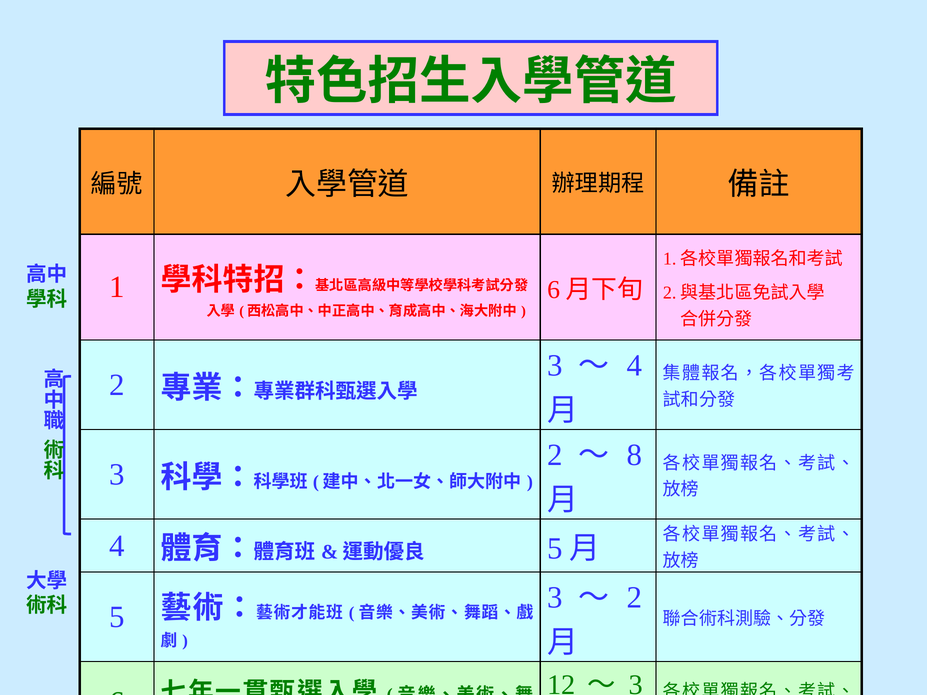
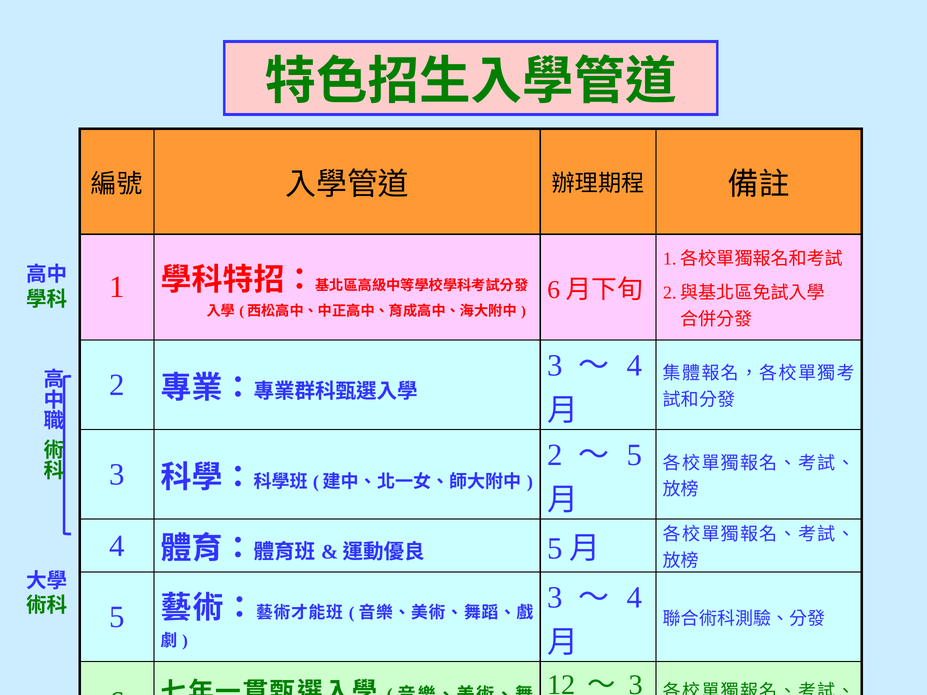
8 at (635, 455): 8 -> 5
2 at (635, 598): 2 -> 4
